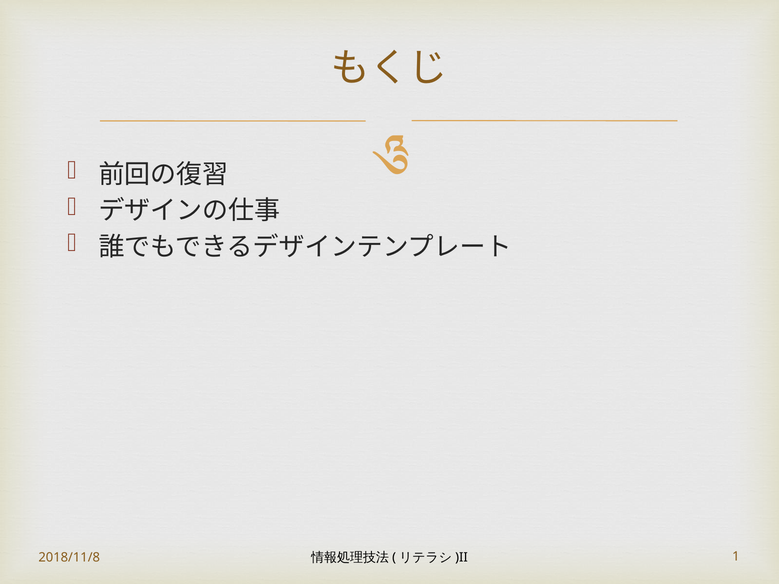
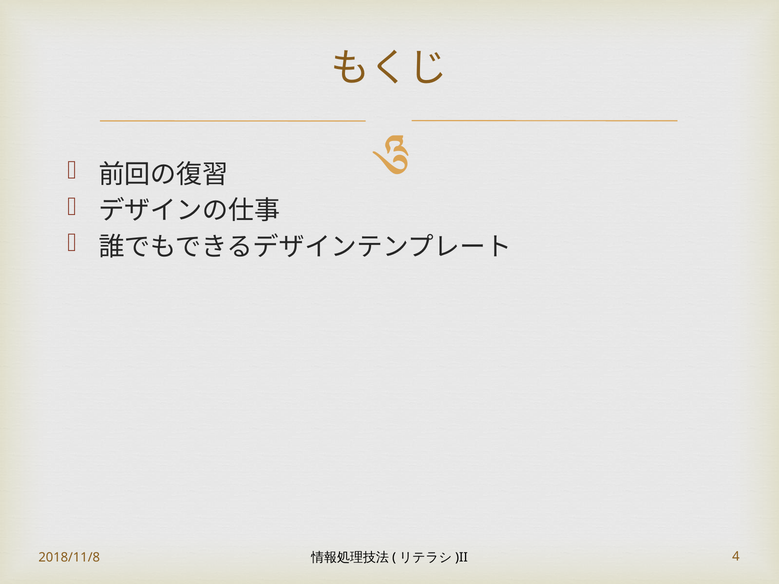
1: 1 -> 4
